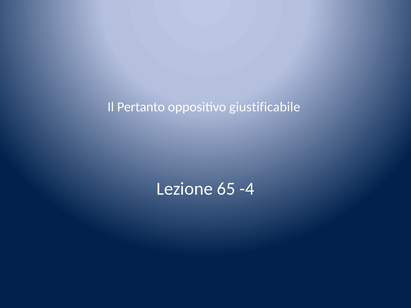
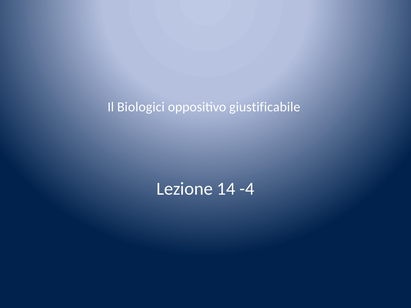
Pertanto: Pertanto -> Biologici
65: 65 -> 14
